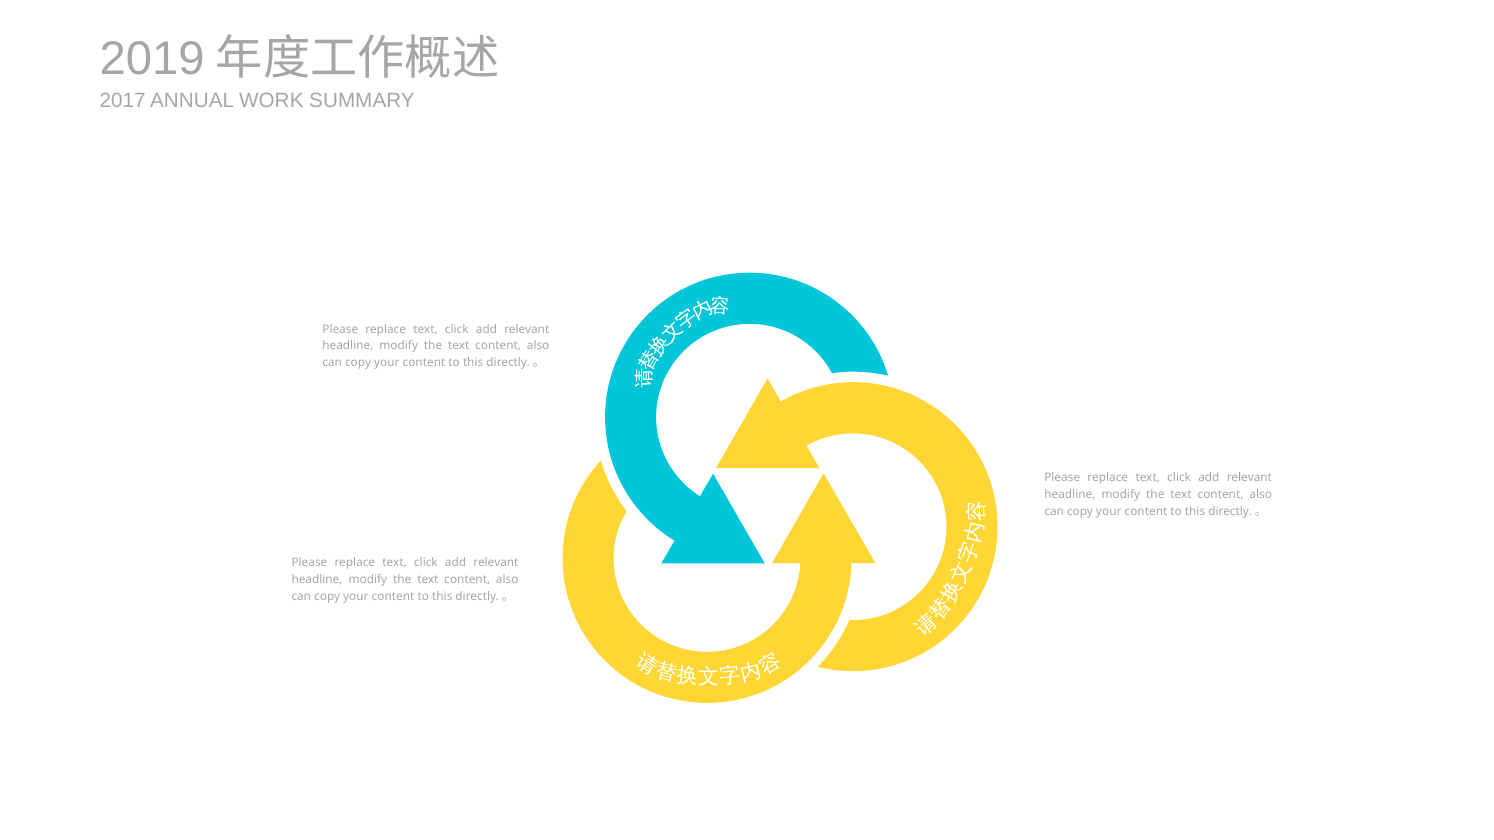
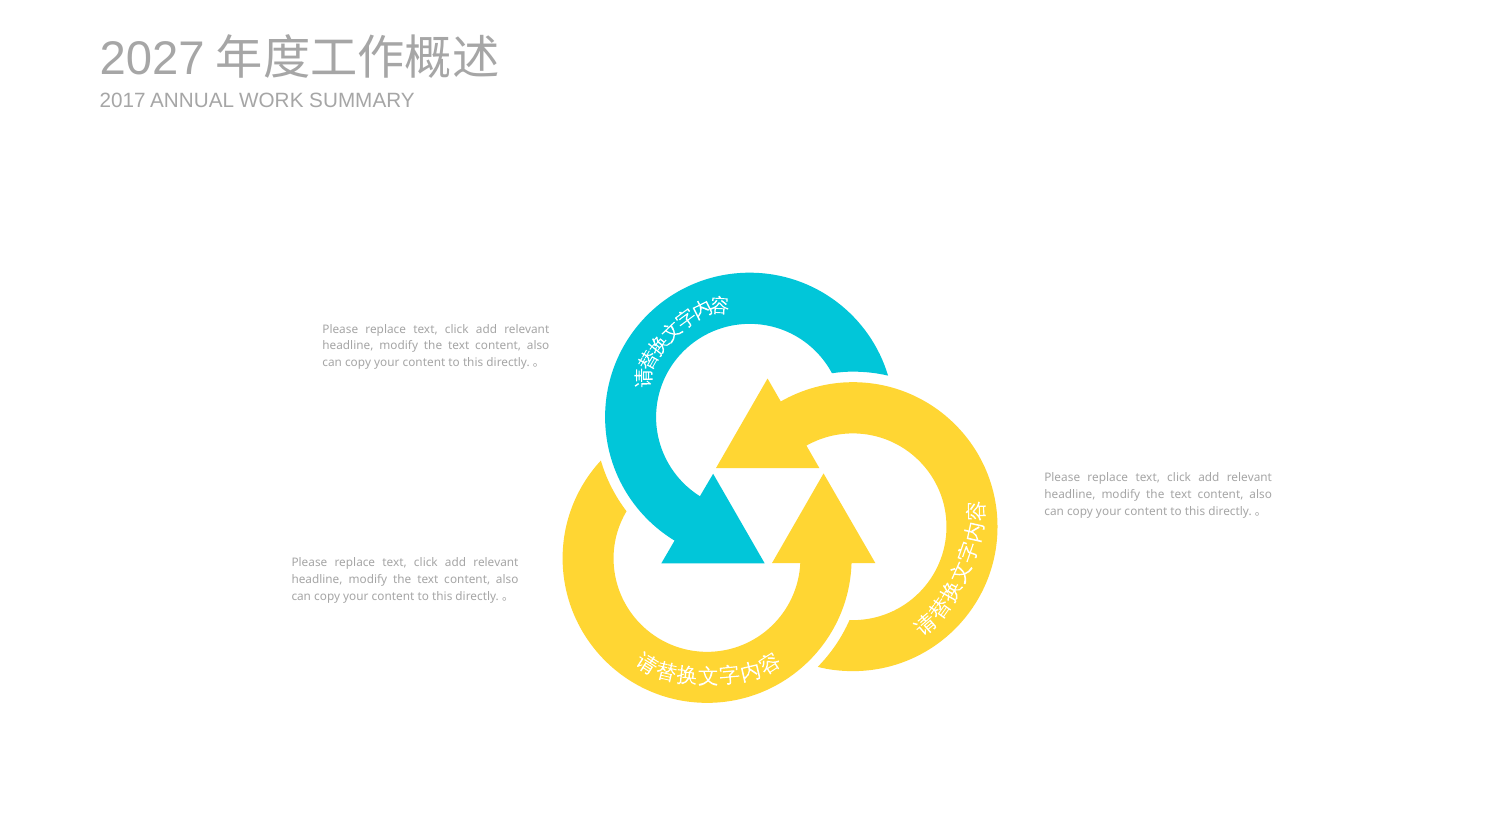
2019: 2019 -> 2027
